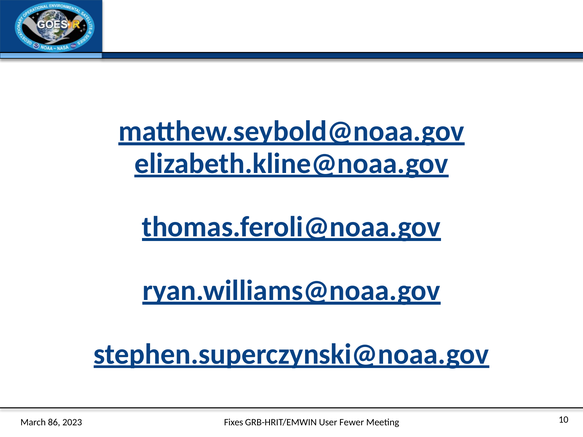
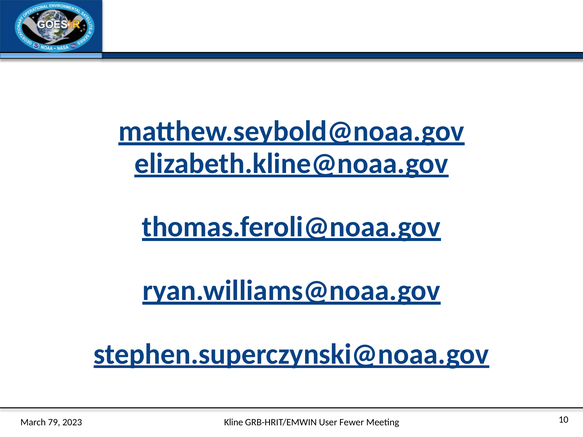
Fixes: Fixes -> Kline
86: 86 -> 79
